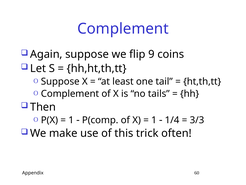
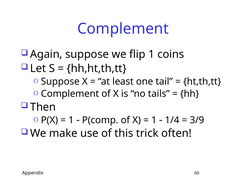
flip 9: 9 -> 1
3/3: 3/3 -> 3/9
